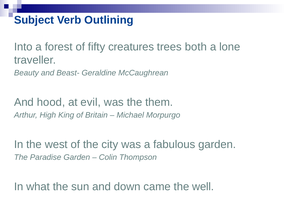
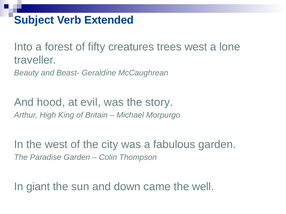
Outlining: Outlining -> Extended
trees both: both -> west
them: them -> story
what: what -> giant
